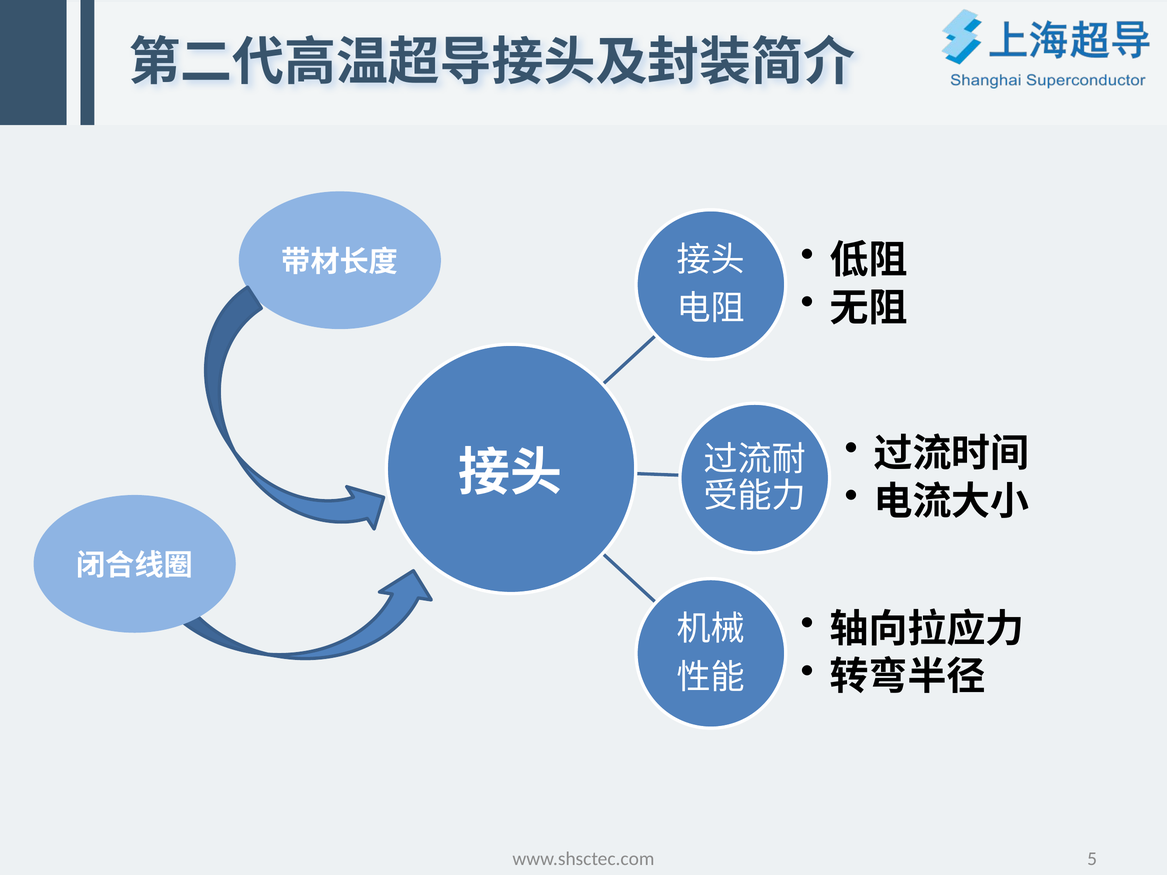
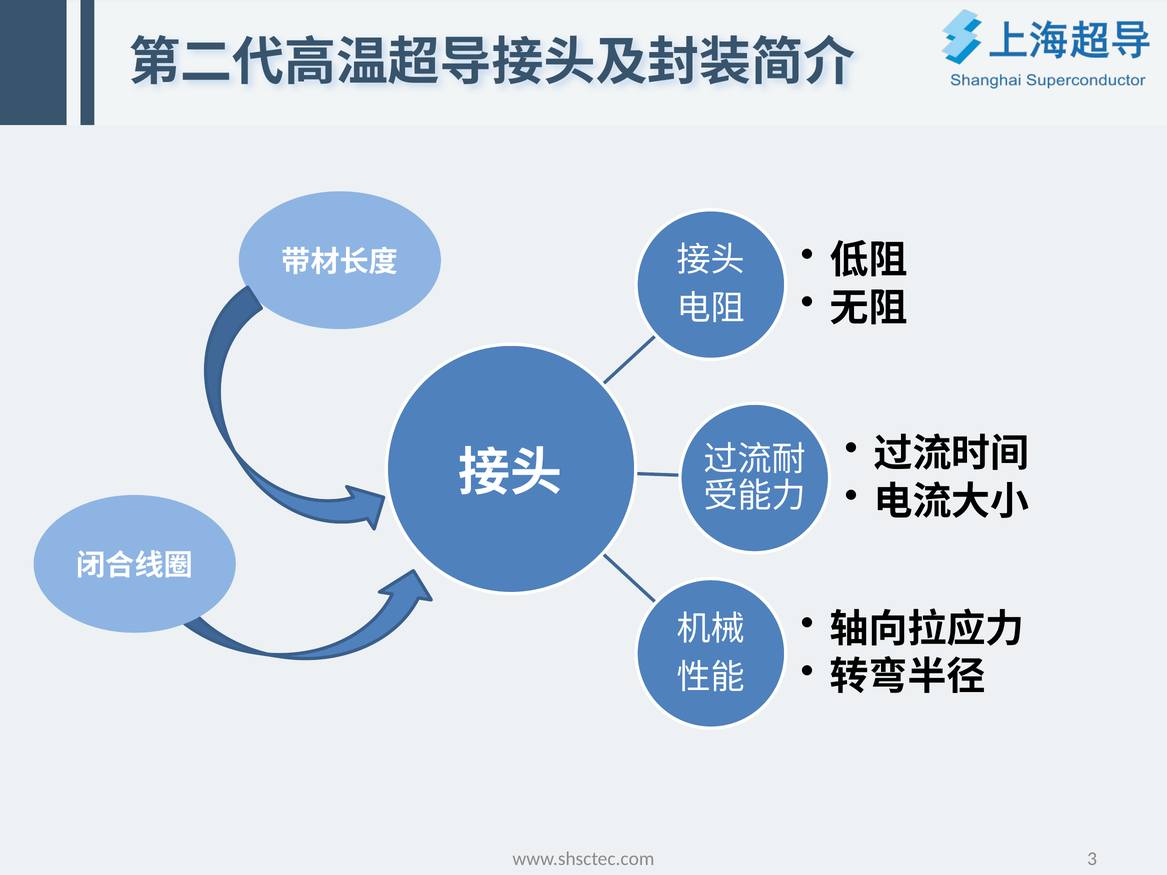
5: 5 -> 3
